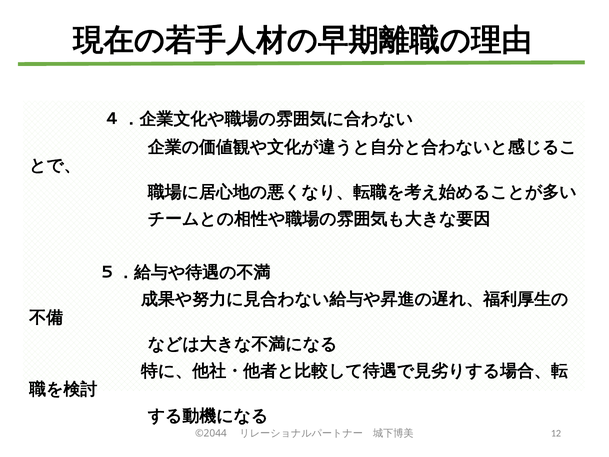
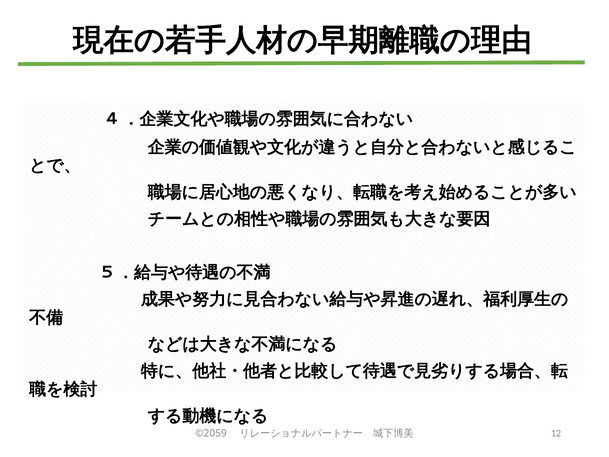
©2044: ©2044 -> ©2059
